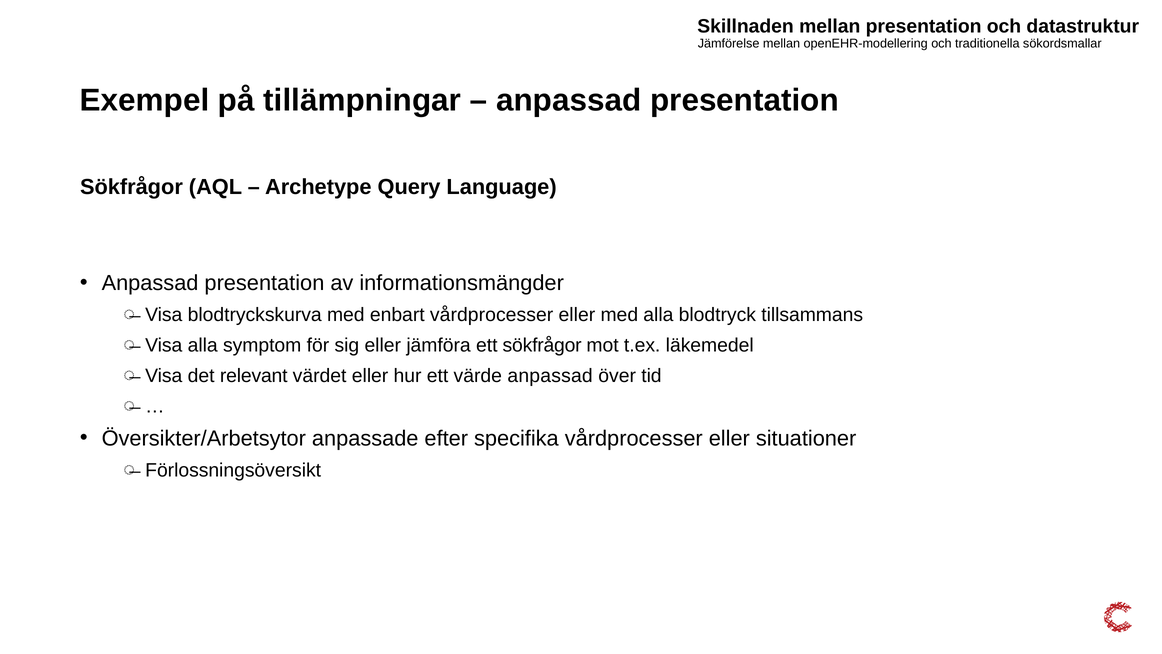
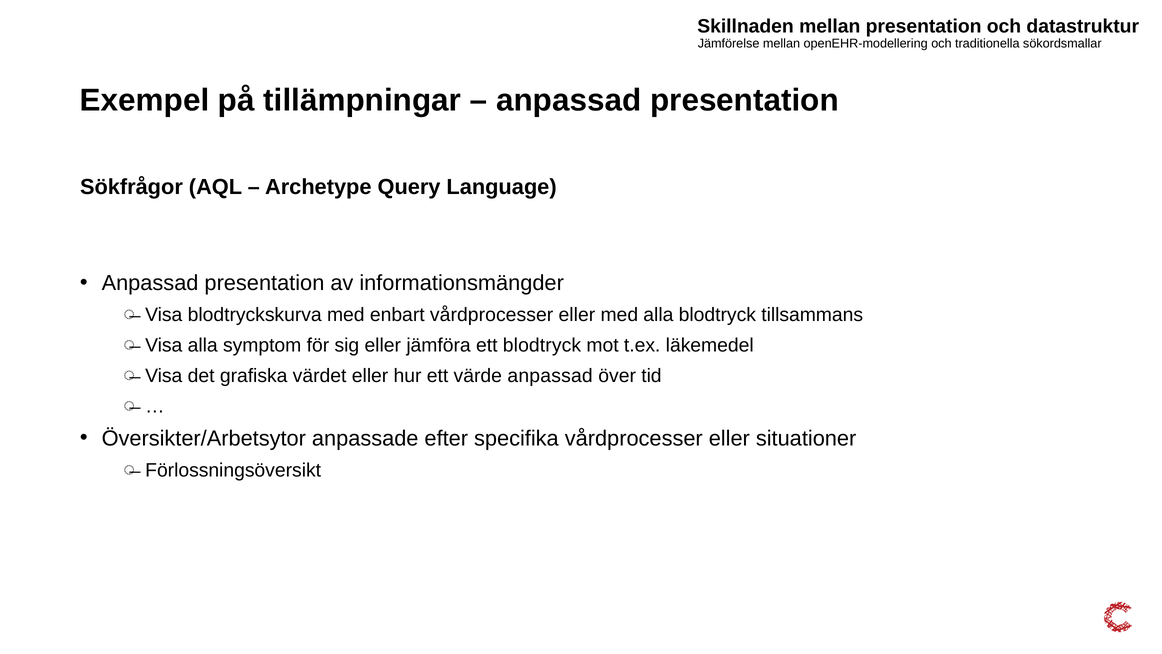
ett sökfrågor: sökfrågor -> blodtryck
relevant: relevant -> grafiska
